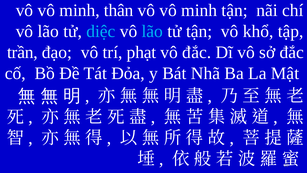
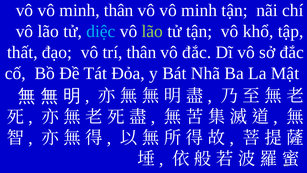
lão at (152, 31) colour: light blue -> light green
trần: trần -> thất
trí phạt: phạt -> thân
